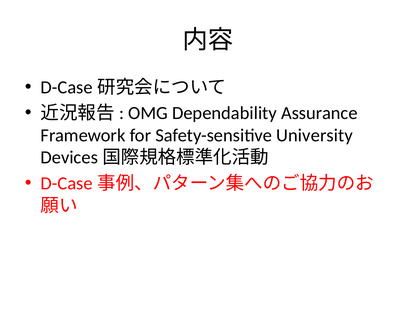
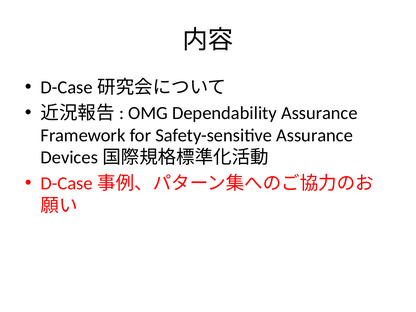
Safety-sensitive University: University -> Assurance
